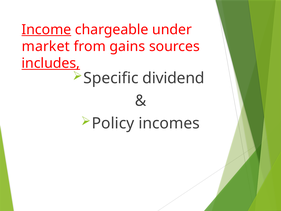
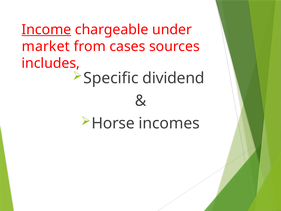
gains: gains -> cases
includes underline: present -> none
Policy: Policy -> Horse
